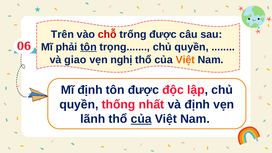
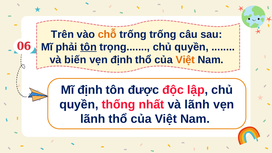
chỗ colour: red -> orange
trống được: được -> trống
giao: giao -> biến
vẹn nghị: nghị -> định
và định: định -> lãnh
của at (141, 119) underline: present -> none
